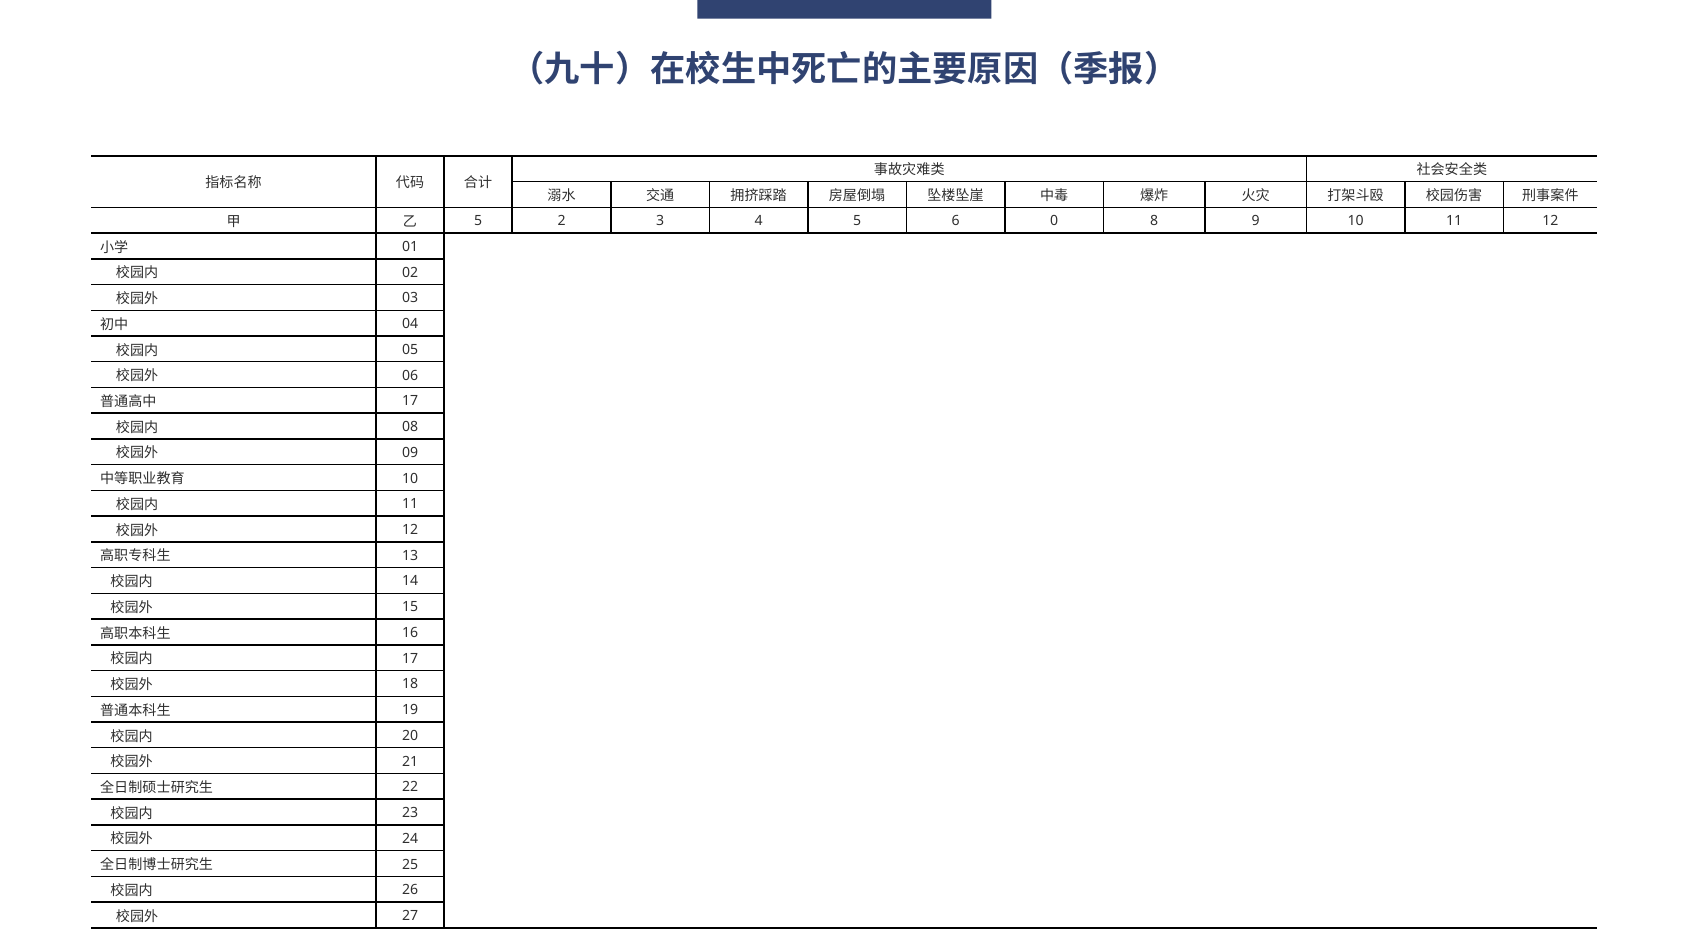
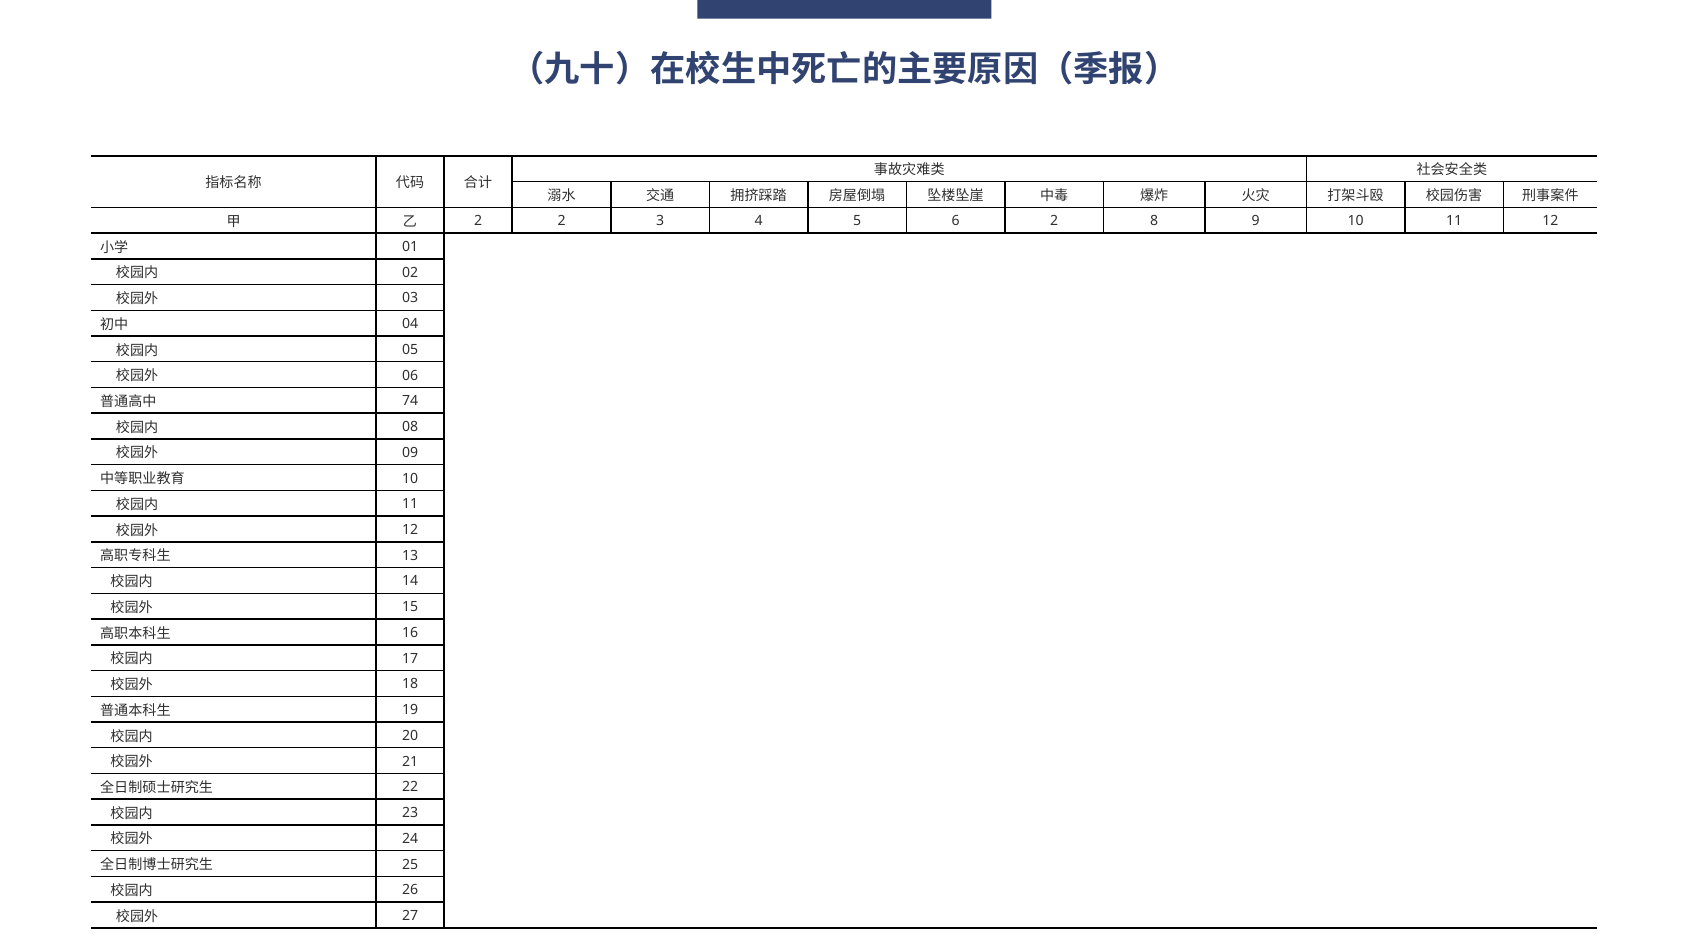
5 at (478, 221): 5 -> 2
6 0: 0 -> 2
17 at (410, 401): 17 -> 74
